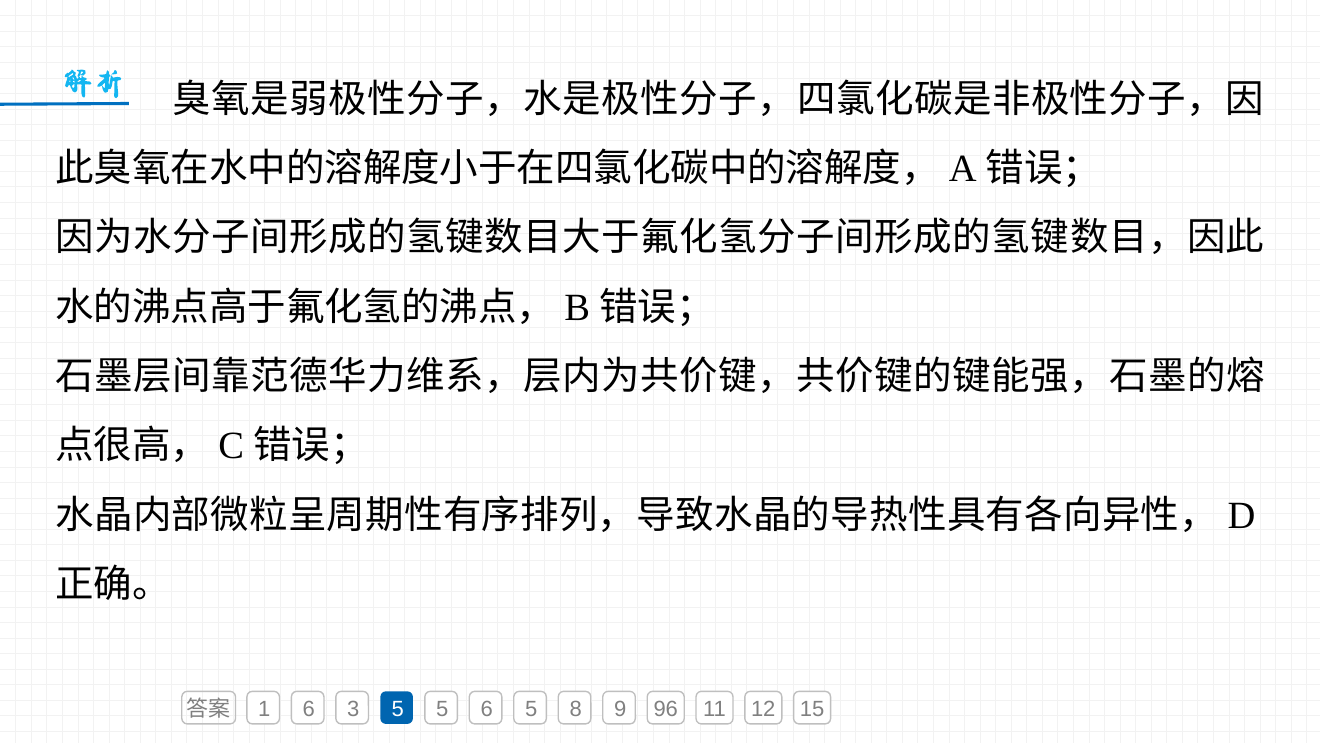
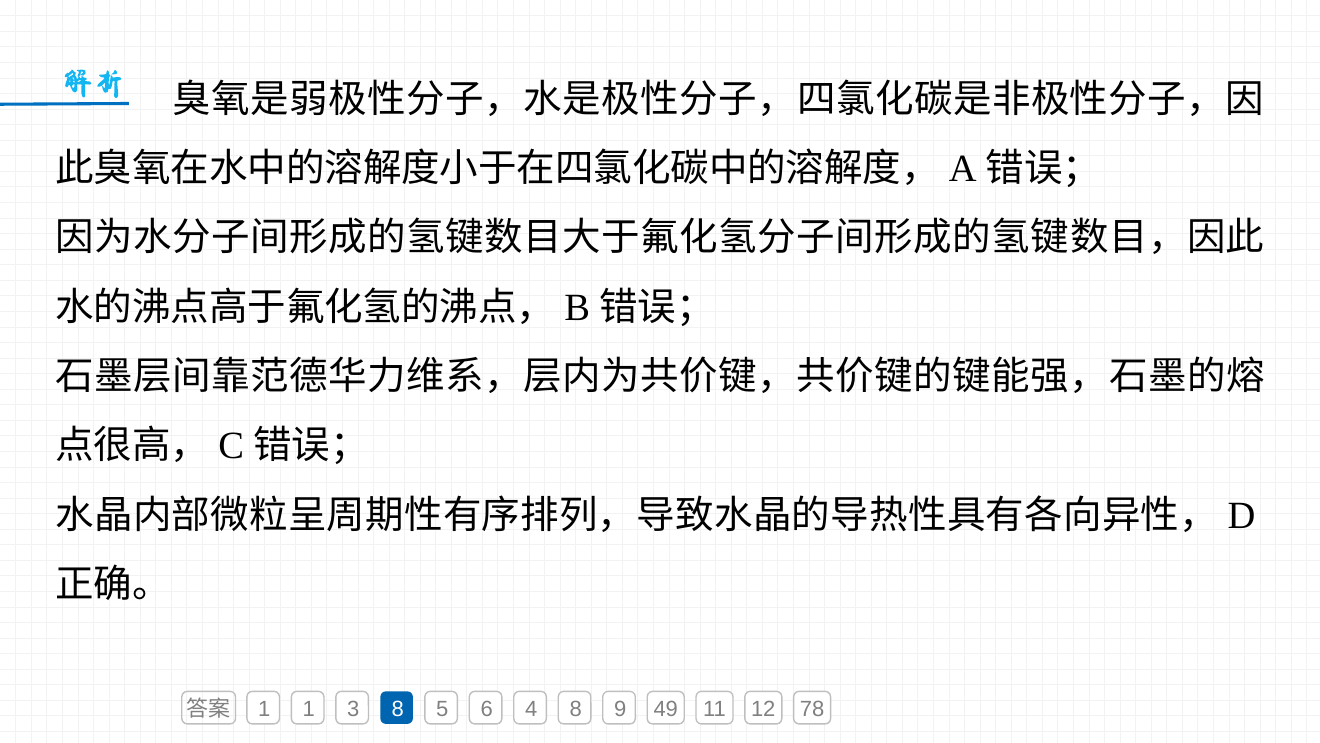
1 6: 6 -> 1
3 5: 5 -> 8
6 5: 5 -> 4
96: 96 -> 49
15: 15 -> 78
